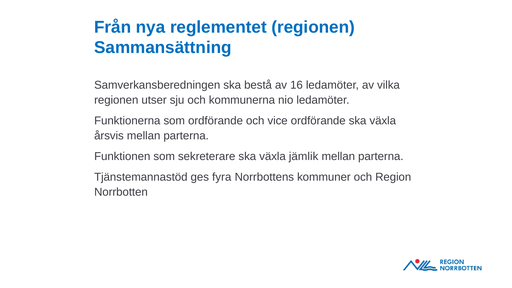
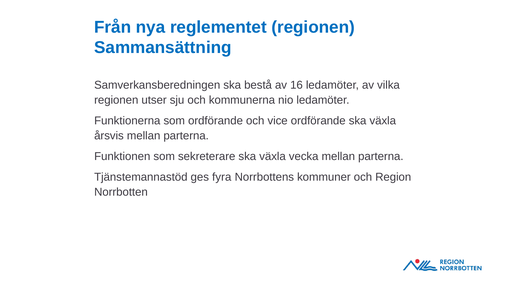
jämlik: jämlik -> vecka
